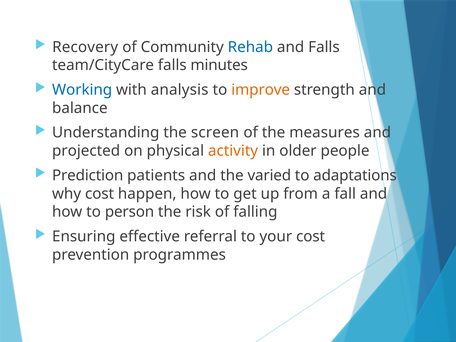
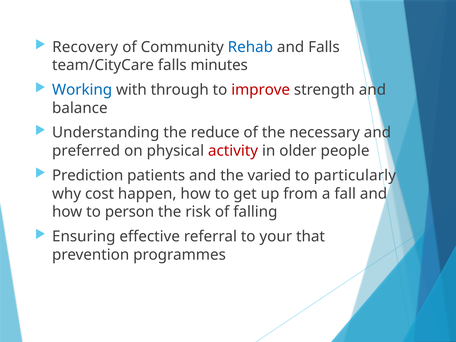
analysis: analysis -> through
improve colour: orange -> red
screen: screen -> reduce
measures: measures -> necessary
projected: projected -> preferred
activity colour: orange -> red
adaptations: adaptations -> particularly
your cost: cost -> that
